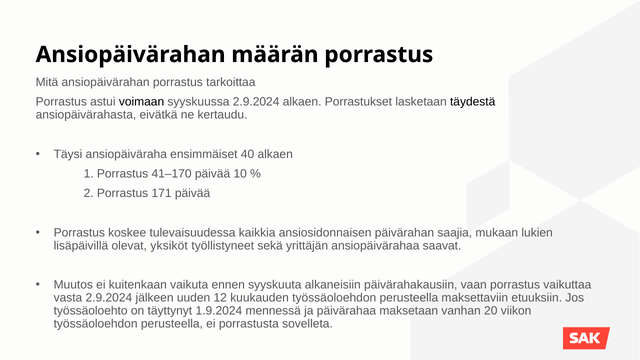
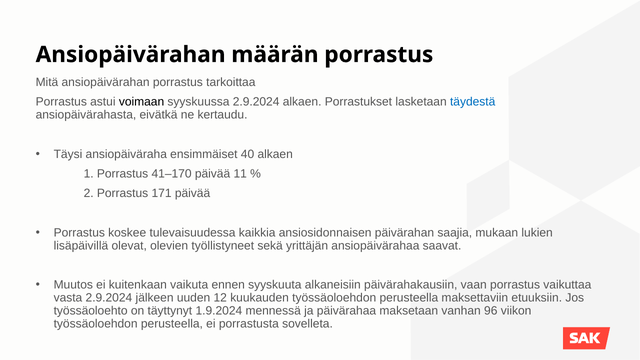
täydestä colour: black -> blue
10: 10 -> 11
yksiköt: yksiköt -> olevien
20: 20 -> 96
